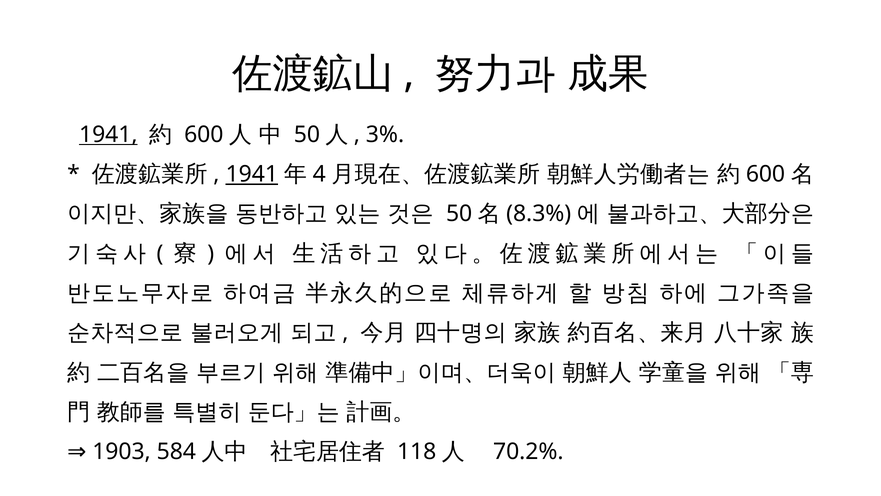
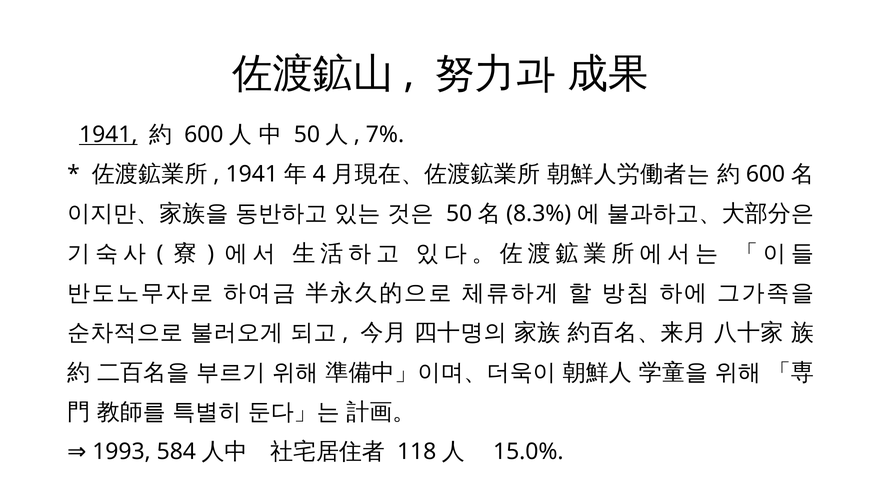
3%: 3% -> 7%
1941 at (252, 174) underline: present -> none
1903: 1903 -> 1993
70.2%: 70.2% -> 15.0%
